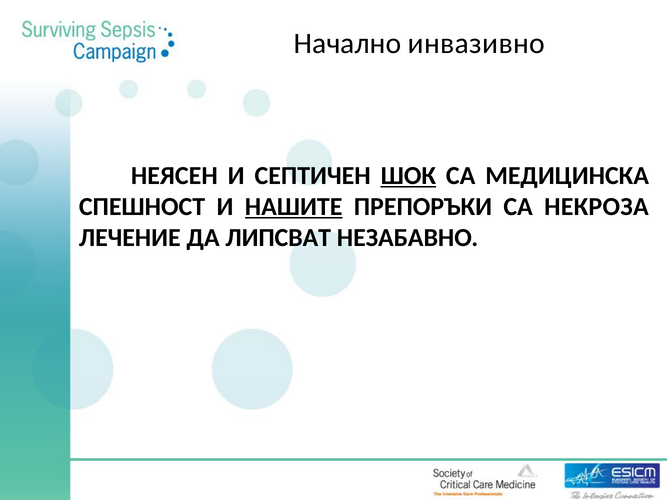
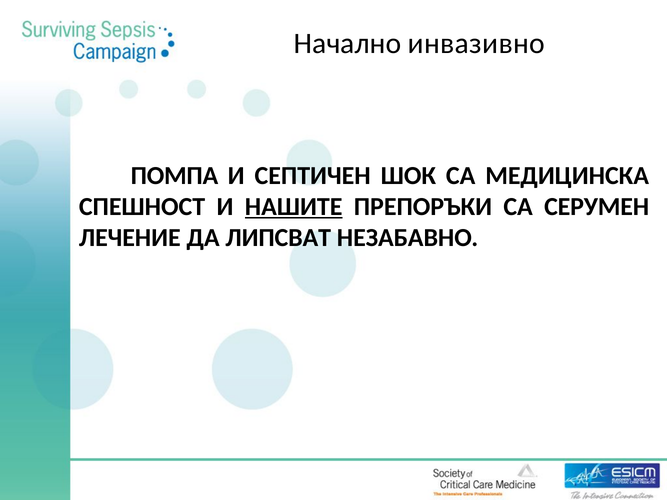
НЕЯСЕН: НЕЯСЕН -> ПОМПА
ШОК underline: present -> none
НЕКРОЗА: НЕКРОЗА -> СЕРУМЕН
